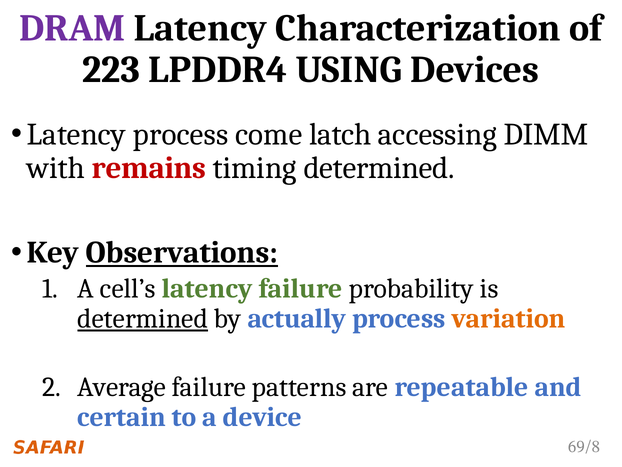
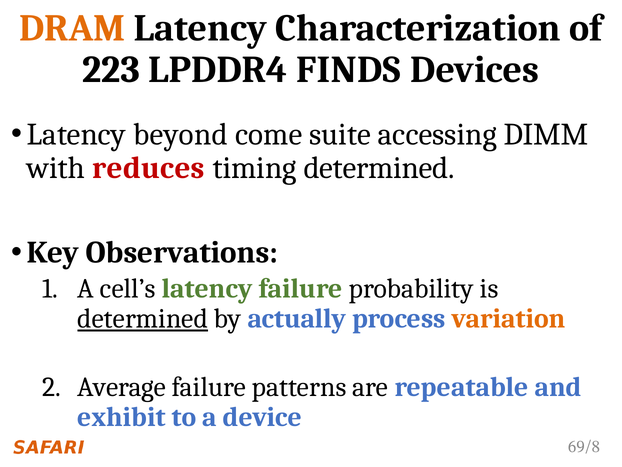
DRAM colour: purple -> orange
USING: USING -> FINDS
Latency process: process -> beyond
latch: latch -> suite
remains: remains -> reduces
Observations underline: present -> none
certain: certain -> exhibit
